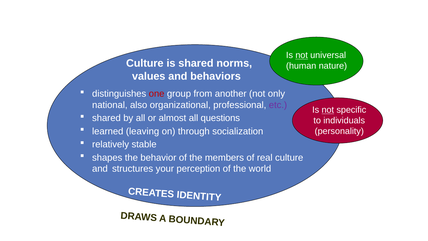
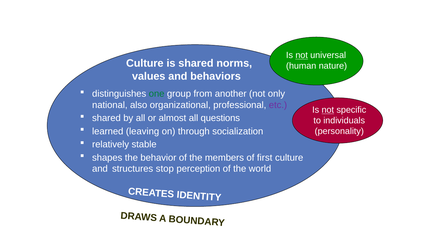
one colour: red -> green
real: real -> first
your: your -> stop
